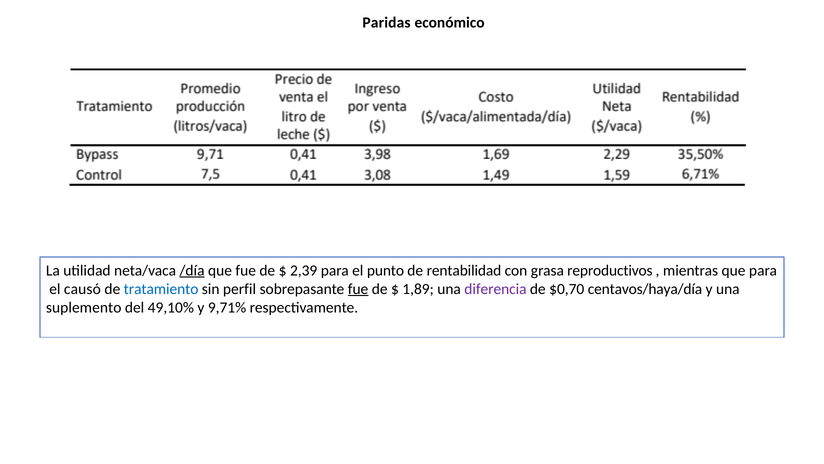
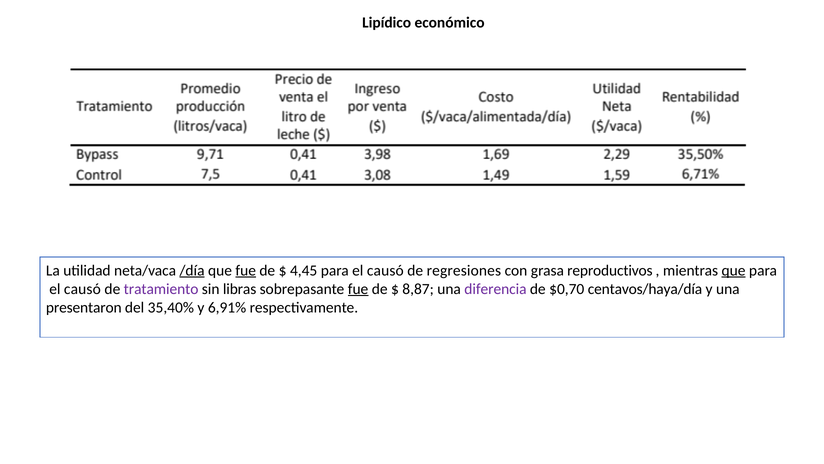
Paridas: Paridas -> Lipídico
fue at (246, 270) underline: none -> present
2,39: 2,39 -> 4,45
punto at (385, 270): punto -> causó
rentabilidad: rentabilidad -> regresiones
que at (734, 270) underline: none -> present
tratamiento colour: blue -> purple
perfil: perfil -> libras
1,89: 1,89 -> 8,87
suplemento: suplemento -> presentaron
49,10%: 49,10% -> 35,40%
9,71%: 9,71% -> 6,91%
